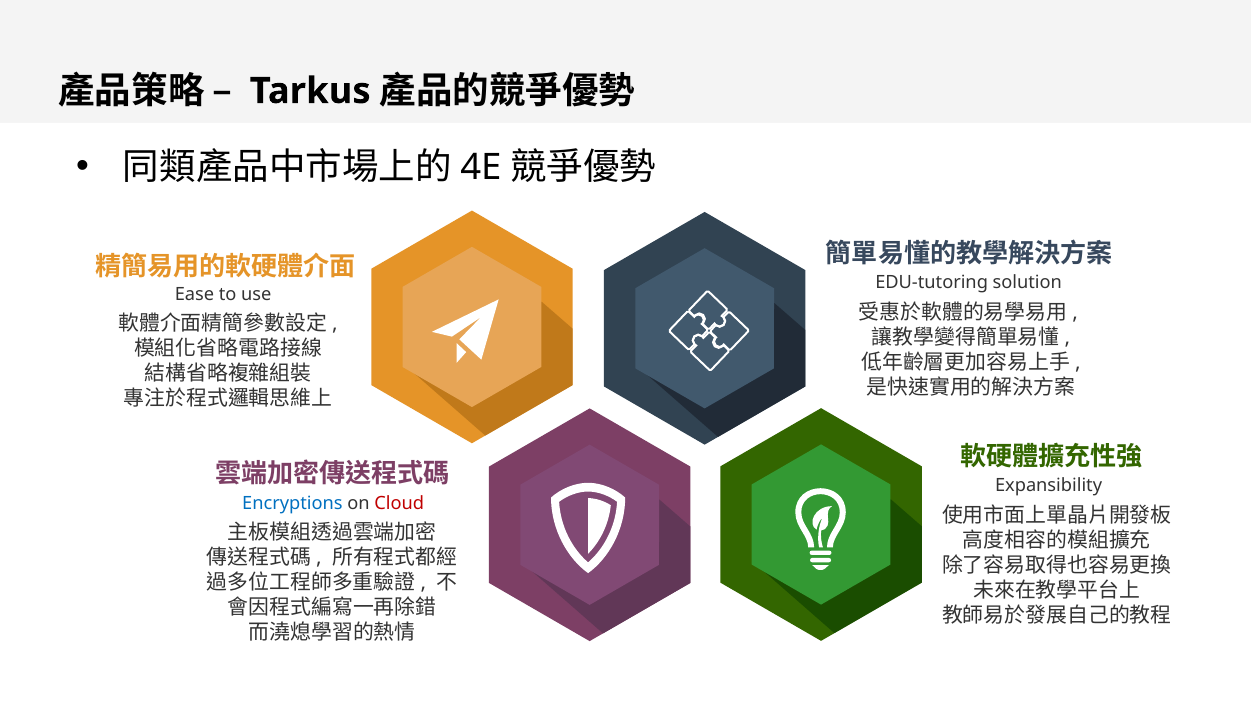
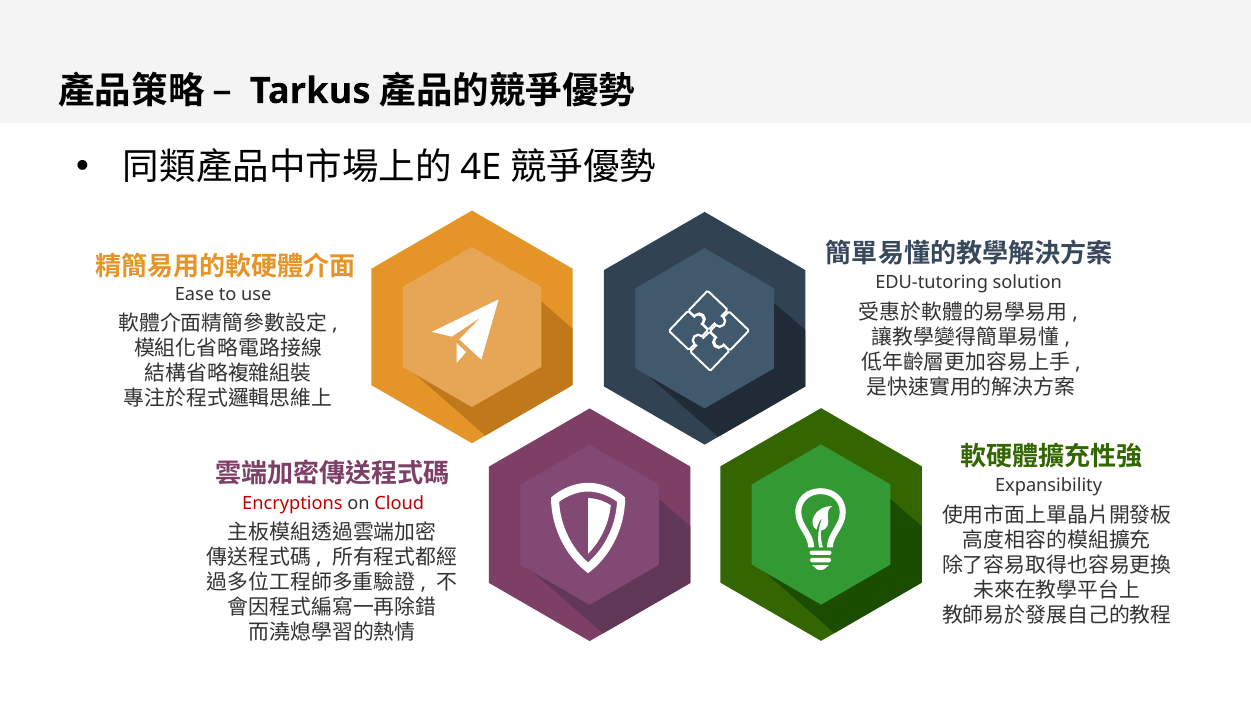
Encryptions colour: blue -> red
